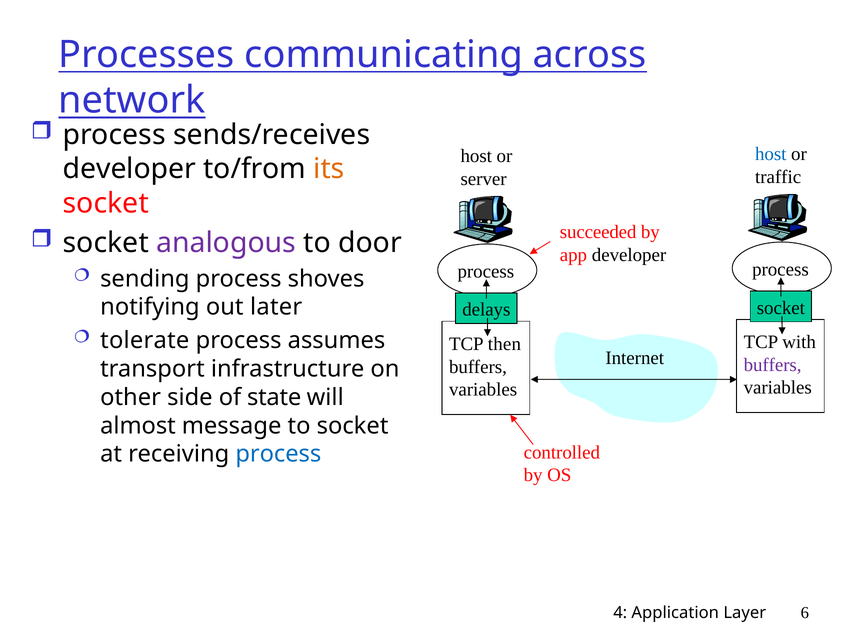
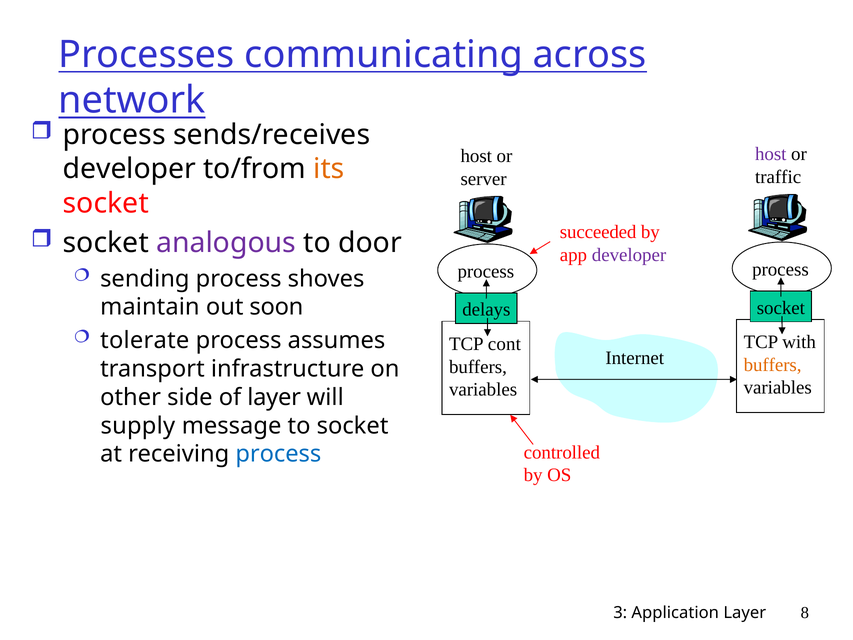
host at (771, 154) colour: blue -> purple
developer at (629, 255) colour: black -> purple
notifying: notifying -> maintain
later: later -> soon
then: then -> cont
buffers at (773, 365) colour: purple -> orange
of state: state -> layer
almost: almost -> supply
4: 4 -> 3
6: 6 -> 8
